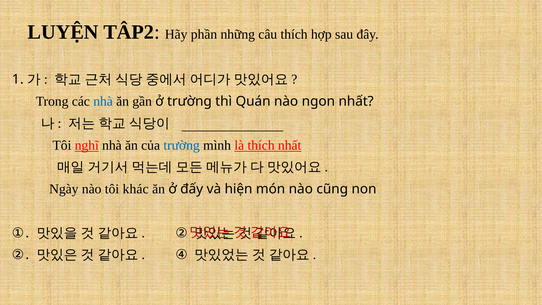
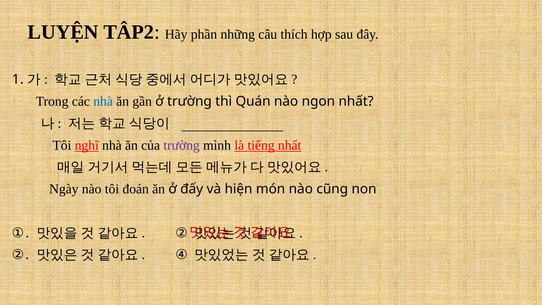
trường at (182, 145) colour: blue -> purple
là thích: thích -> tiếng
khác: khác -> đoán
